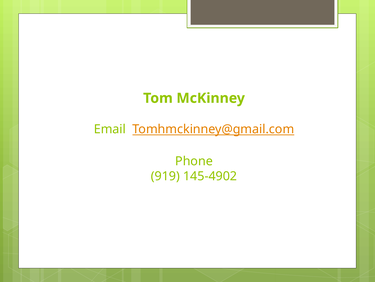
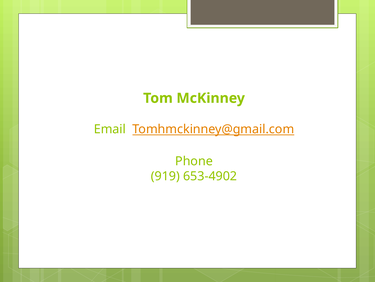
145-4902: 145-4902 -> 653-4902
